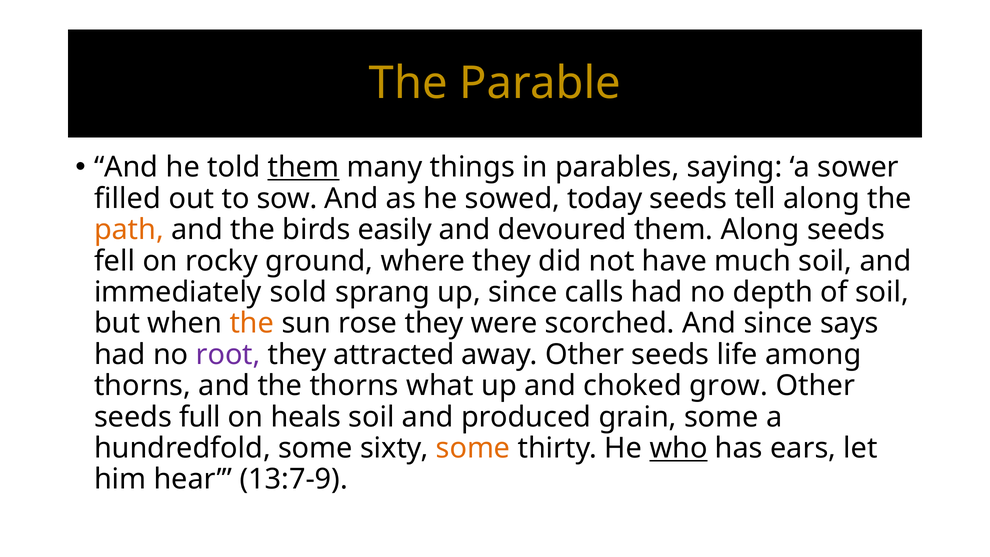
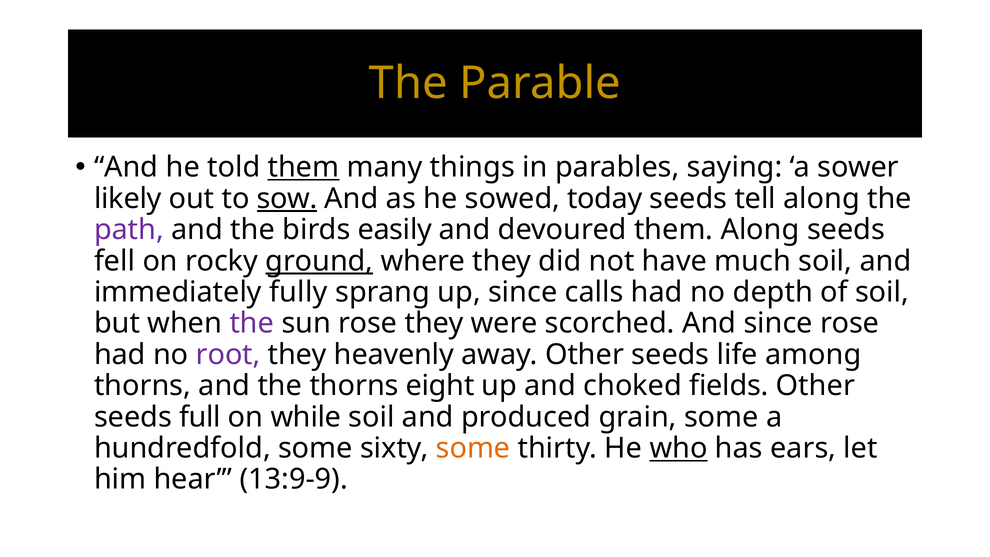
filled: filled -> likely
sow underline: none -> present
path colour: orange -> purple
ground underline: none -> present
sold: sold -> fully
the at (252, 323) colour: orange -> purple
since says: says -> rose
attracted: attracted -> heavenly
what: what -> eight
grow: grow -> fields
heals: heals -> while
13:7-9: 13:7-9 -> 13:9-9
